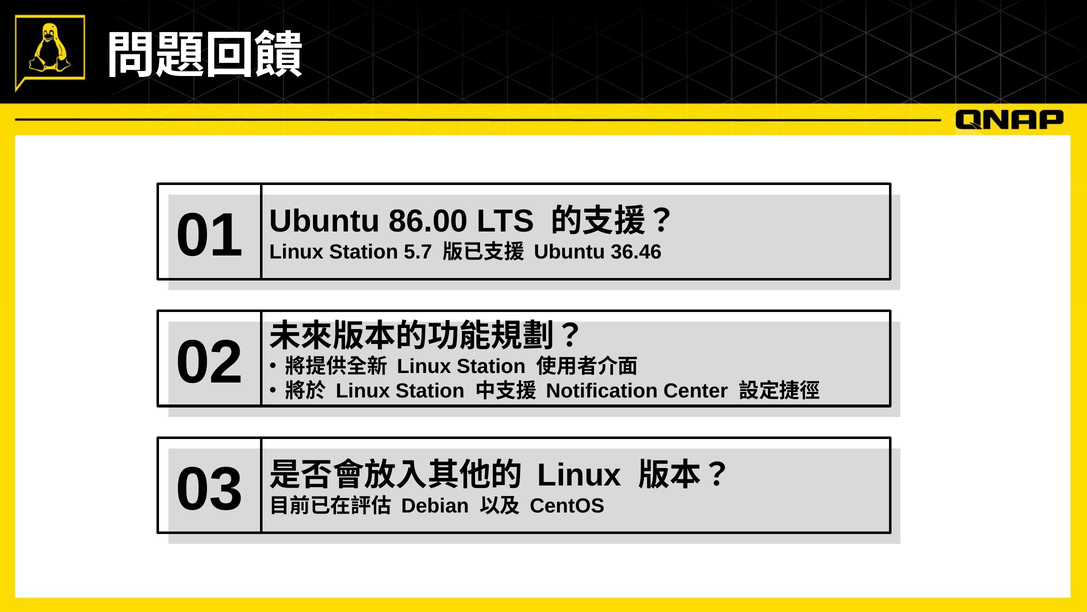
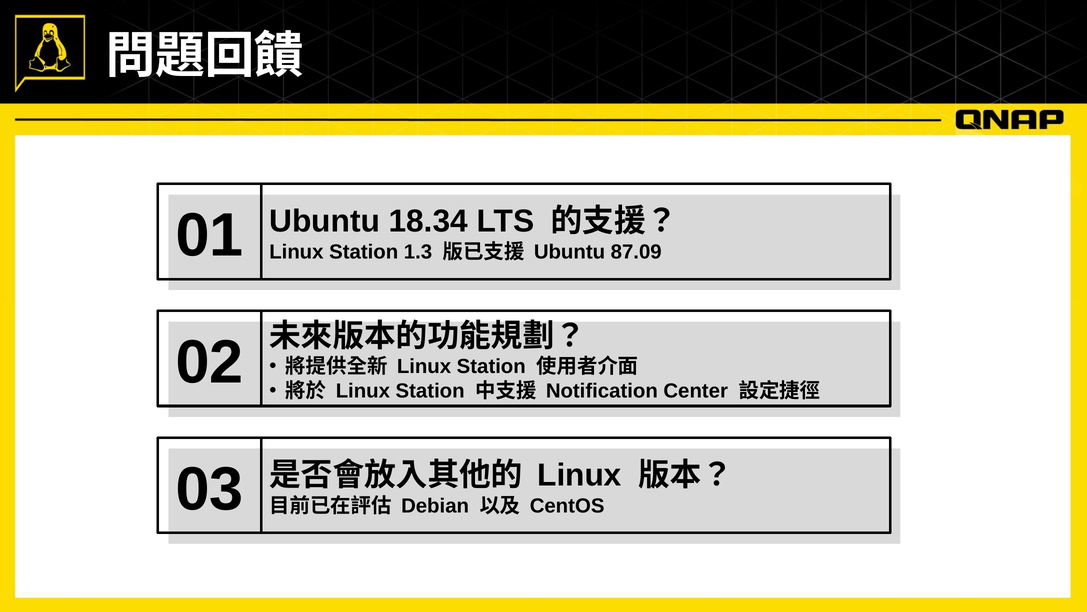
86.00: 86.00 -> 18.34
5.7: 5.7 -> 1.3
36.46: 36.46 -> 87.09
